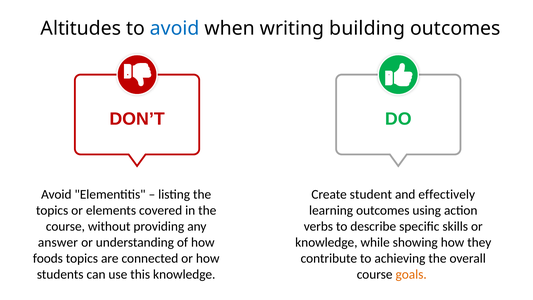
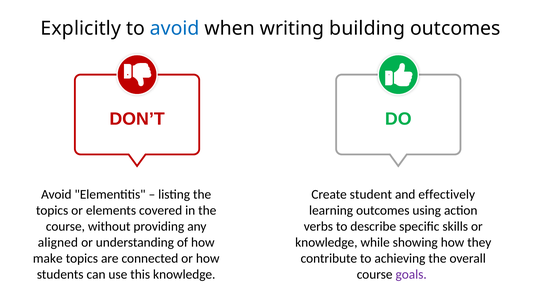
Altitudes: Altitudes -> Explicitly
answer: answer -> aligned
foods: foods -> make
goals colour: orange -> purple
